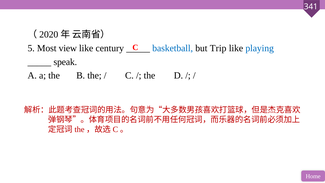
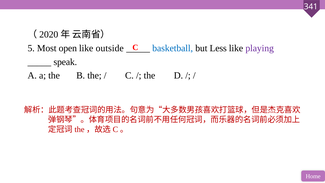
view: view -> open
century: century -> outside
Trip: Trip -> Less
playing colour: blue -> purple
